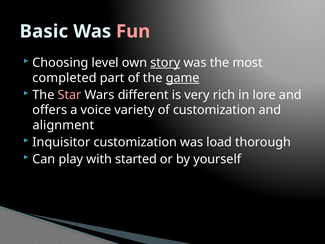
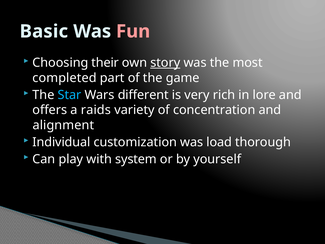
level: level -> their
game underline: present -> none
Star colour: pink -> light blue
voice: voice -> raids
of customization: customization -> concentration
Inquisitor: Inquisitor -> Individual
started: started -> system
